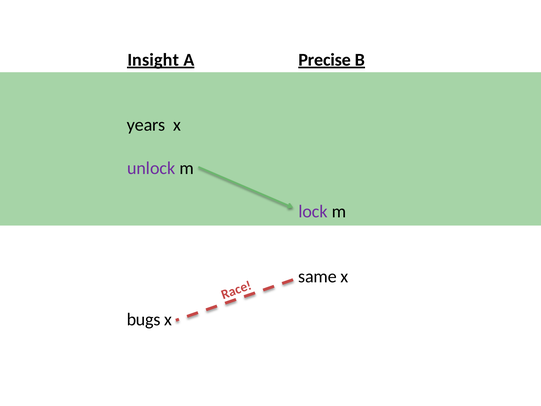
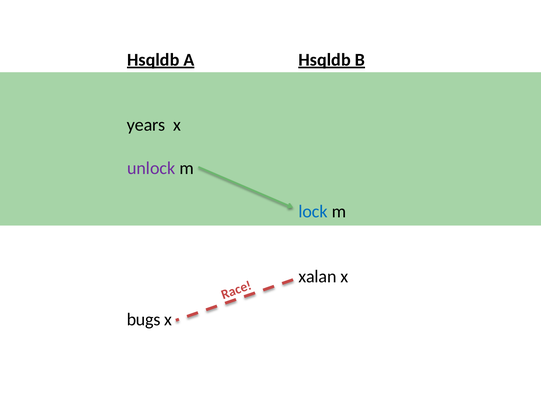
Insight at (153, 60): Insight -> Hsqldb
Precise at (325, 60): Precise -> Hsqldb
lock colour: purple -> blue
same: same -> xalan
